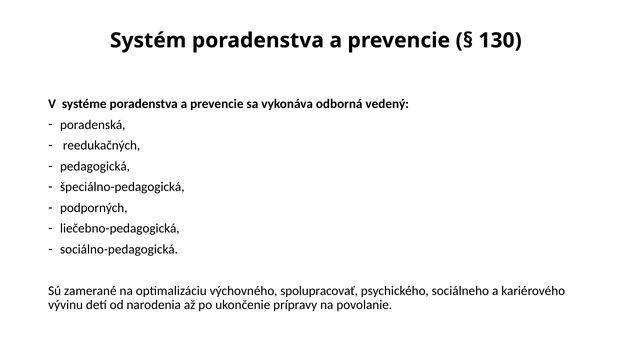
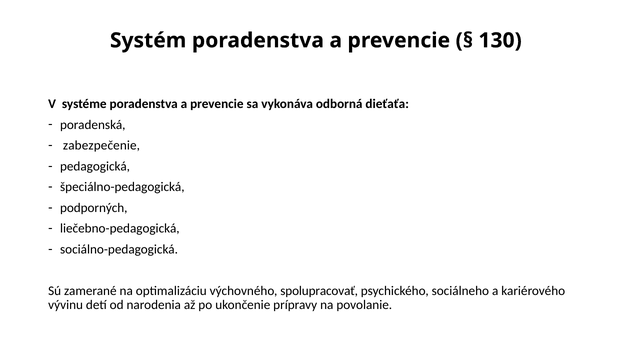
vedený: vedený -> dieťaťa
reedukačných: reedukačných -> zabezpečenie
